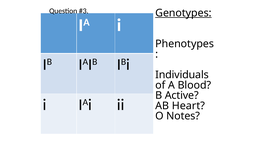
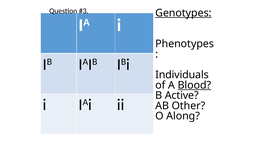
Blood underline: none -> present
Heart: Heart -> Other
Notes: Notes -> Along
